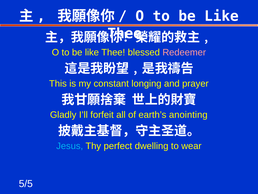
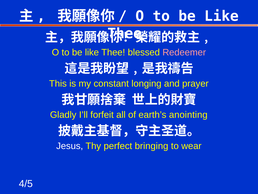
Jesus colour: light blue -> white
dwelling: dwelling -> bringing
5/5: 5/5 -> 4/5
